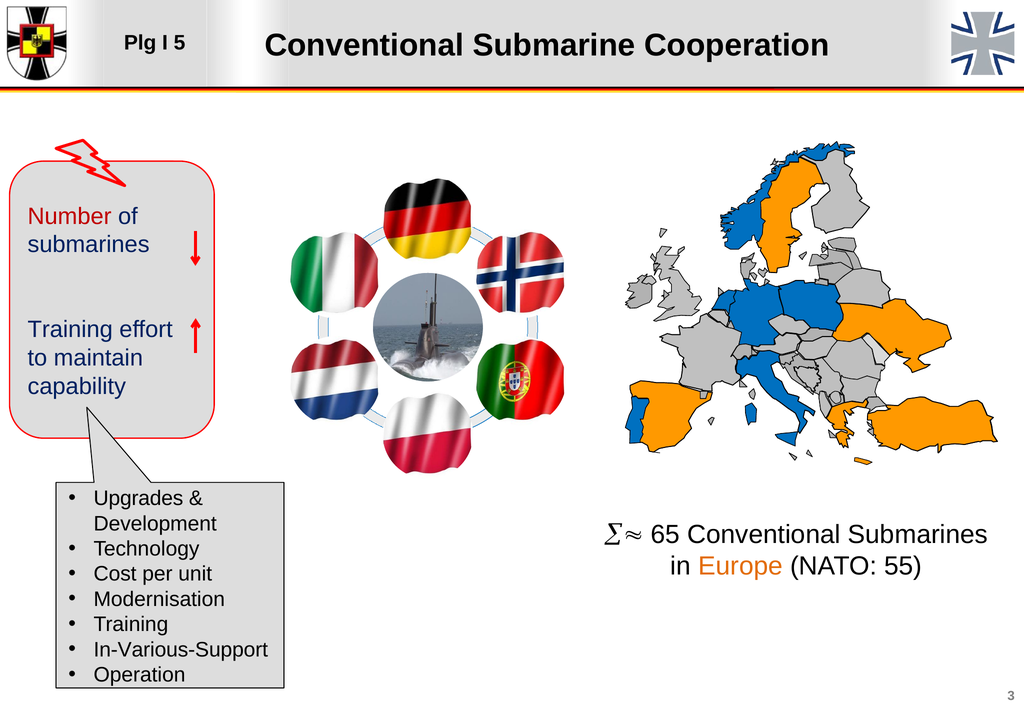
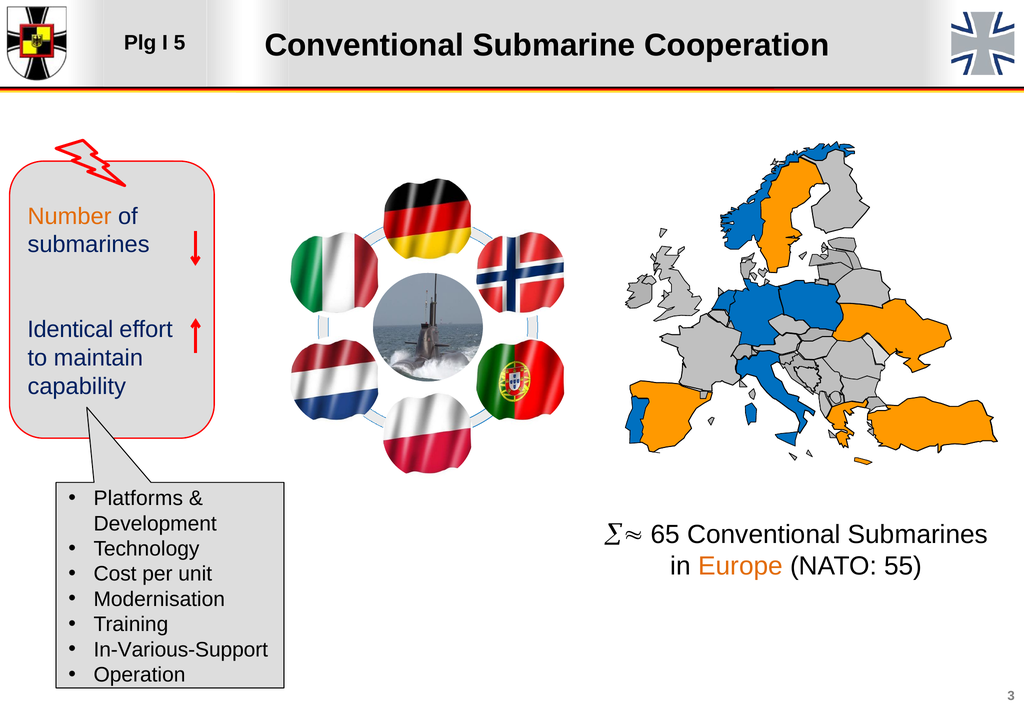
Number colour: red -> orange
Training at (70, 330): Training -> Identical
Upgrades: Upgrades -> Platforms
